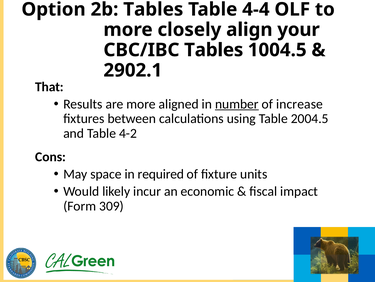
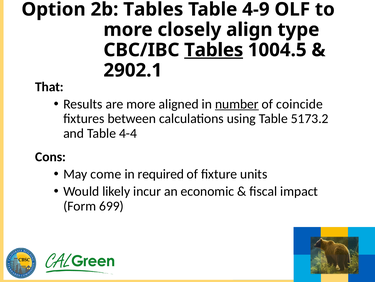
4-4: 4-4 -> 4-9
your: your -> type
Tables at (214, 50) underline: none -> present
increase: increase -> coincide
2004.5: 2004.5 -> 5173.2
4-2: 4-2 -> 4-4
space: space -> come
309: 309 -> 699
